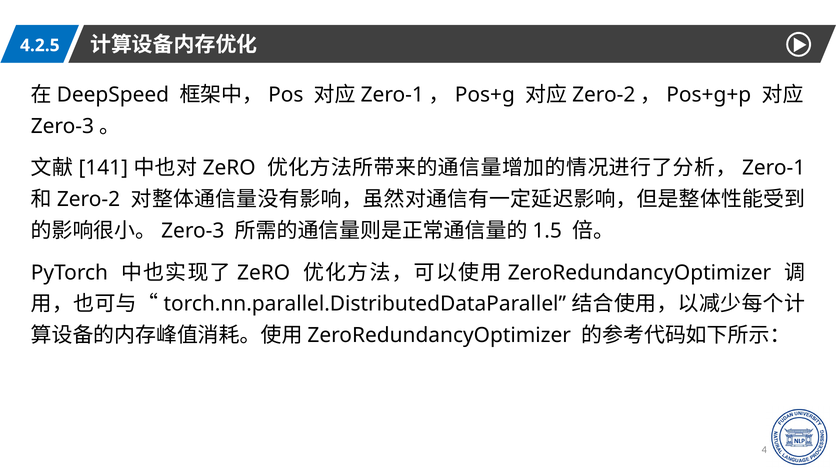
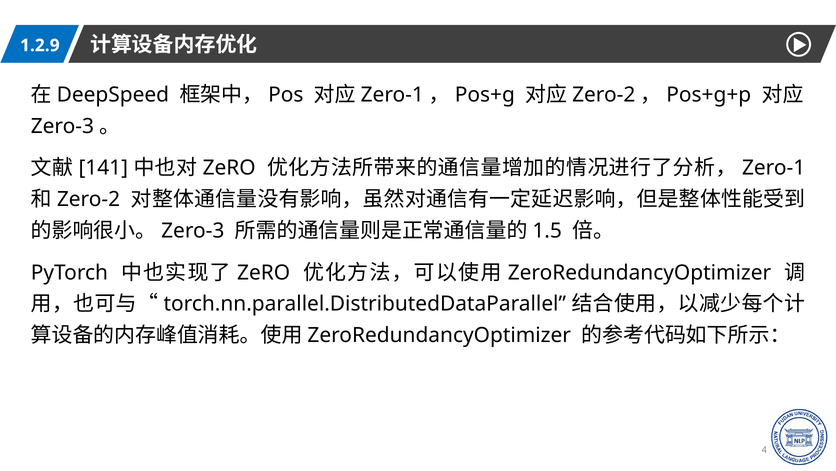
4.2.5: 4.2.5 -> 1.2.9
